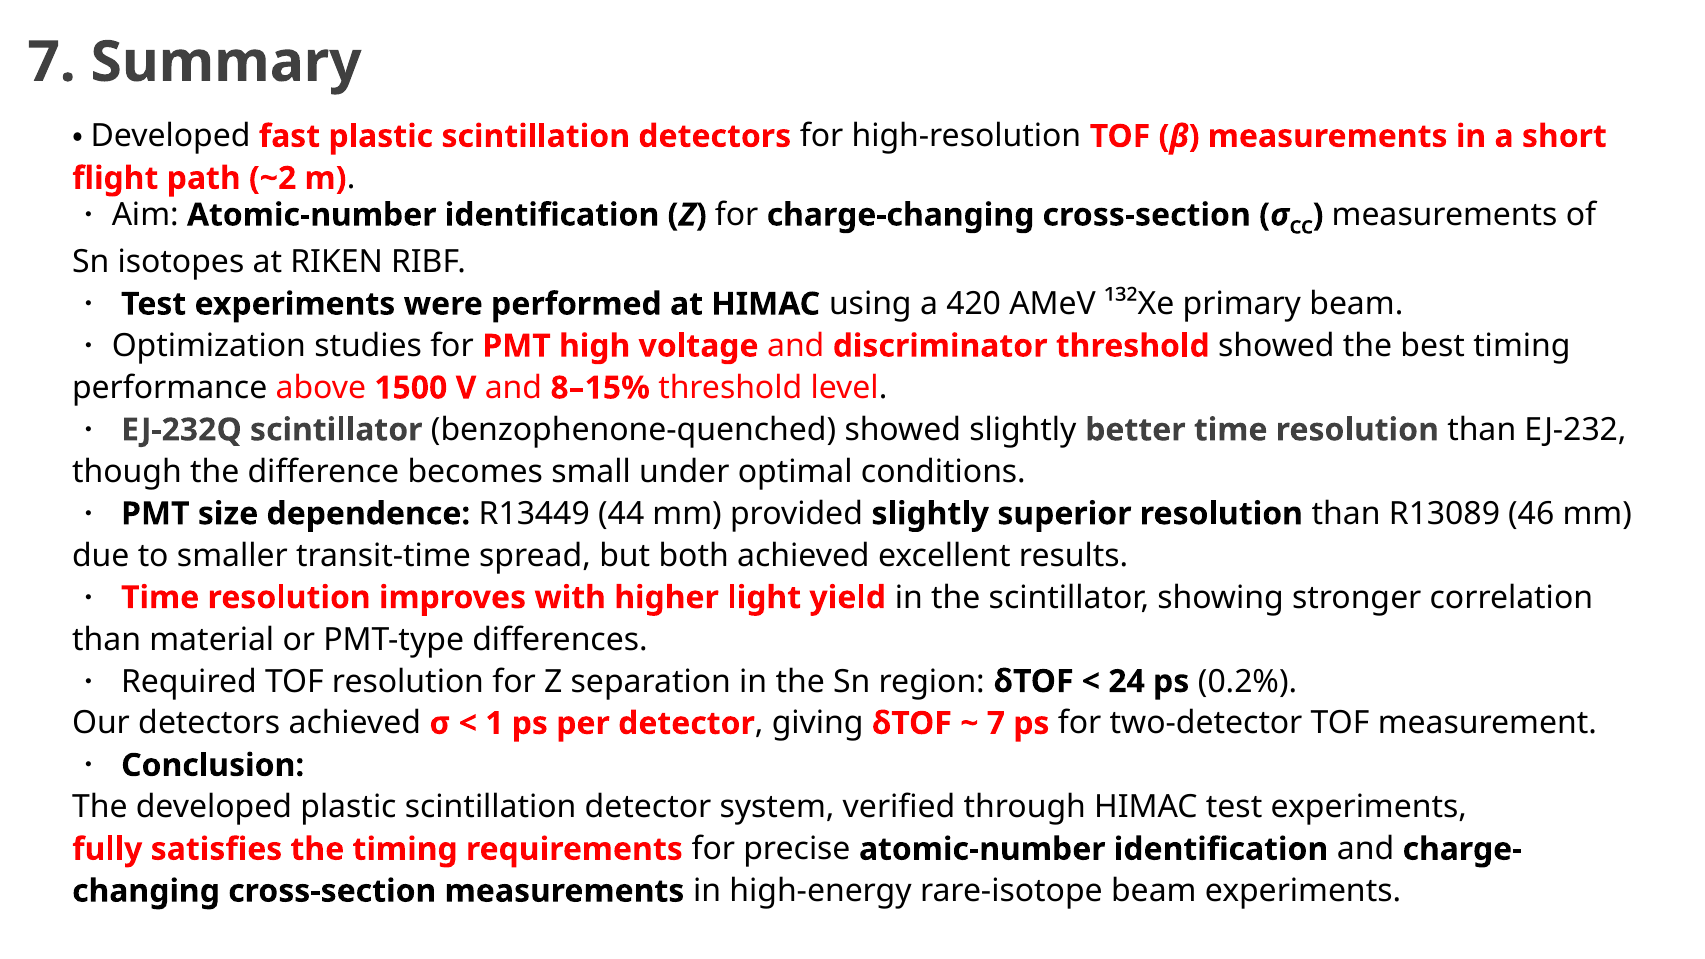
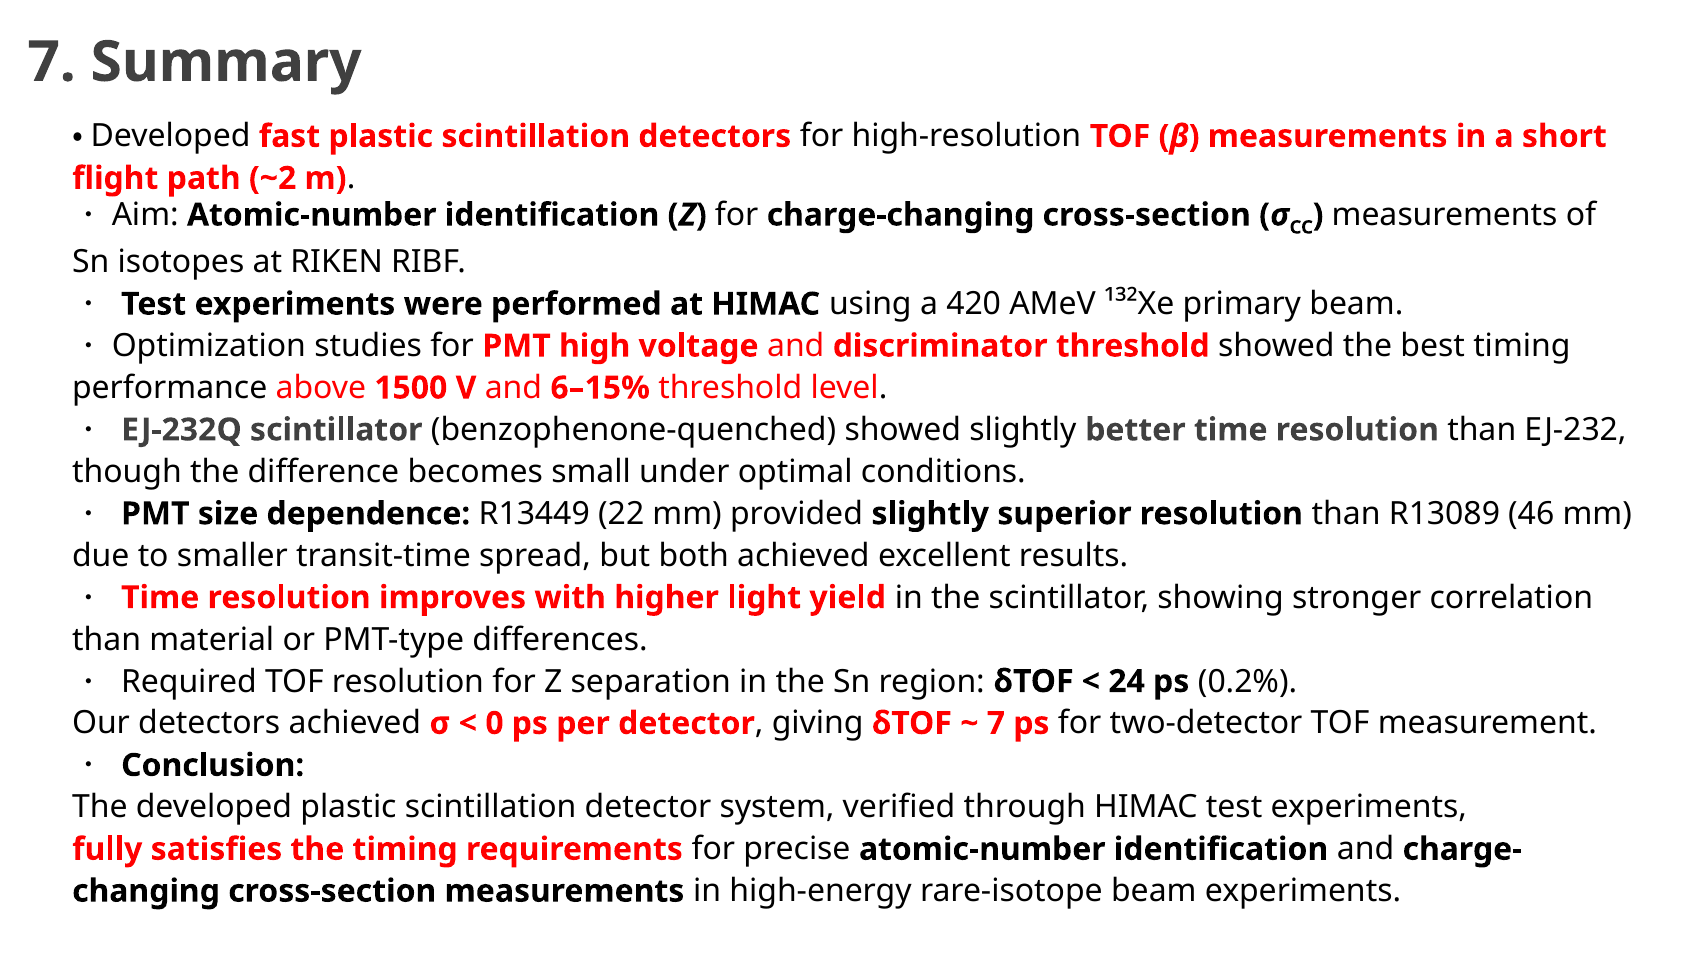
8–15%: 8–15% -> 6–15%
44: 44 -> 22
1: 1 -> 0
